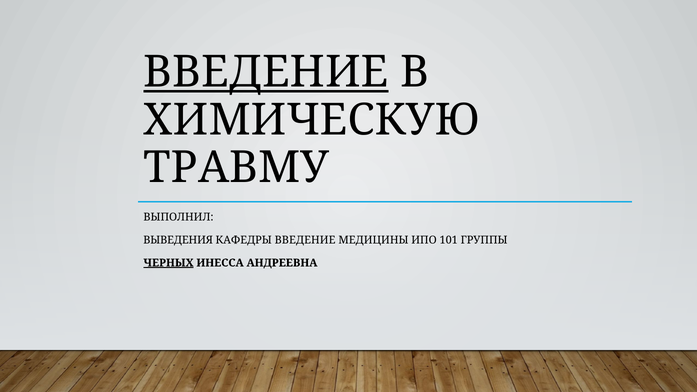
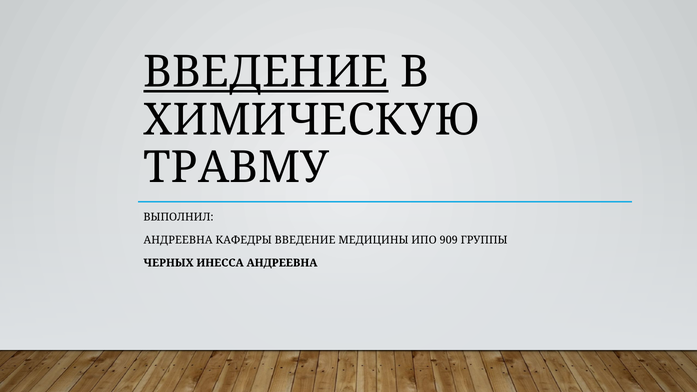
ВЫВЕДЕНИЯ at (178, 240): ВЫВЕДЕНИЯ -> АНДРЕЕВНА
101: 101 -> 909
ЧЕРНЫХ underline: present -> none
